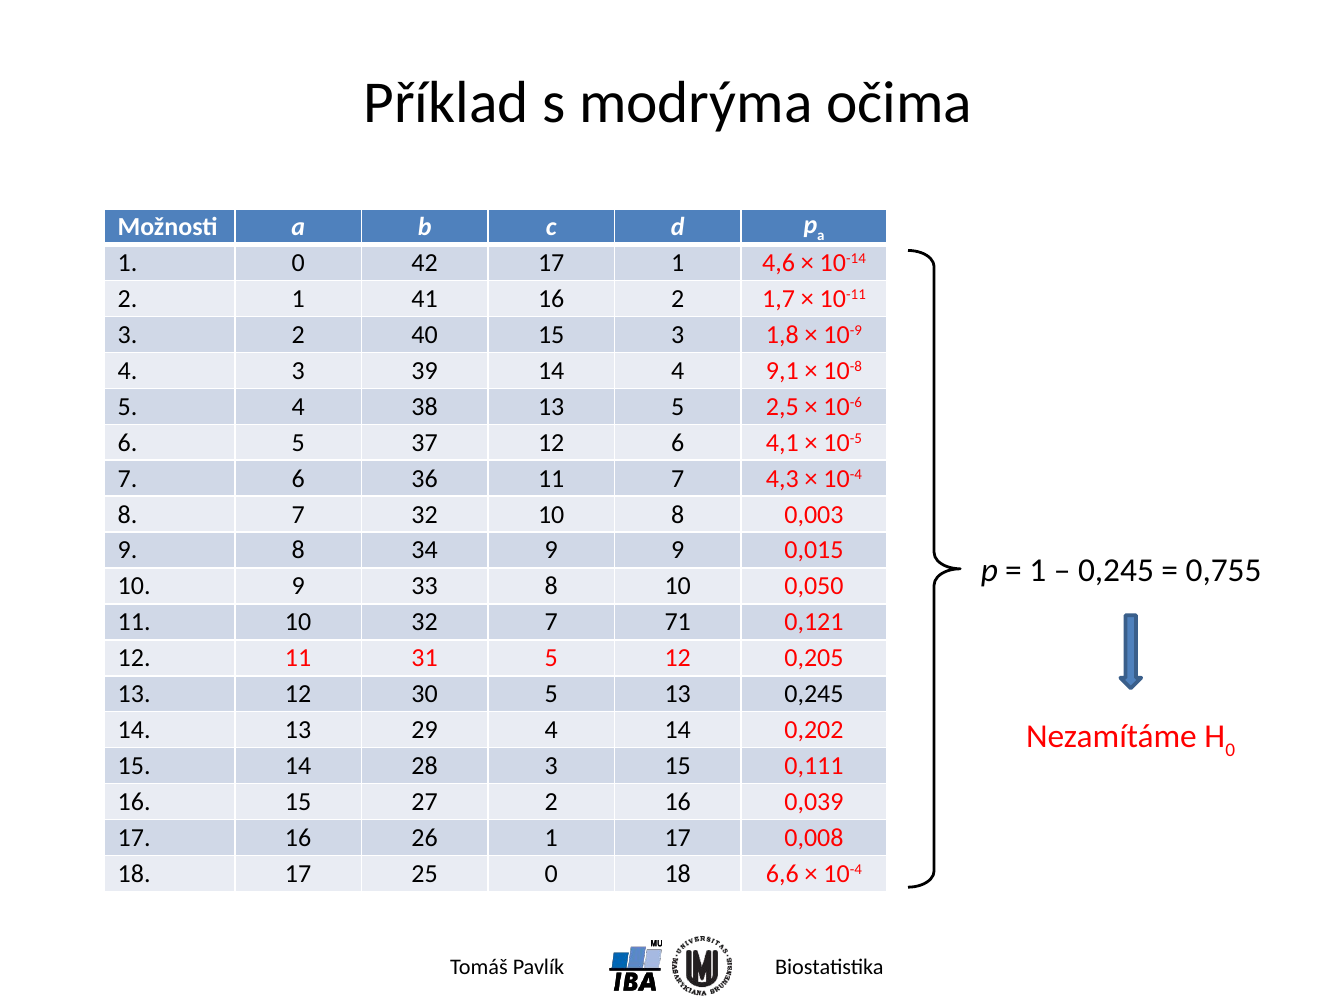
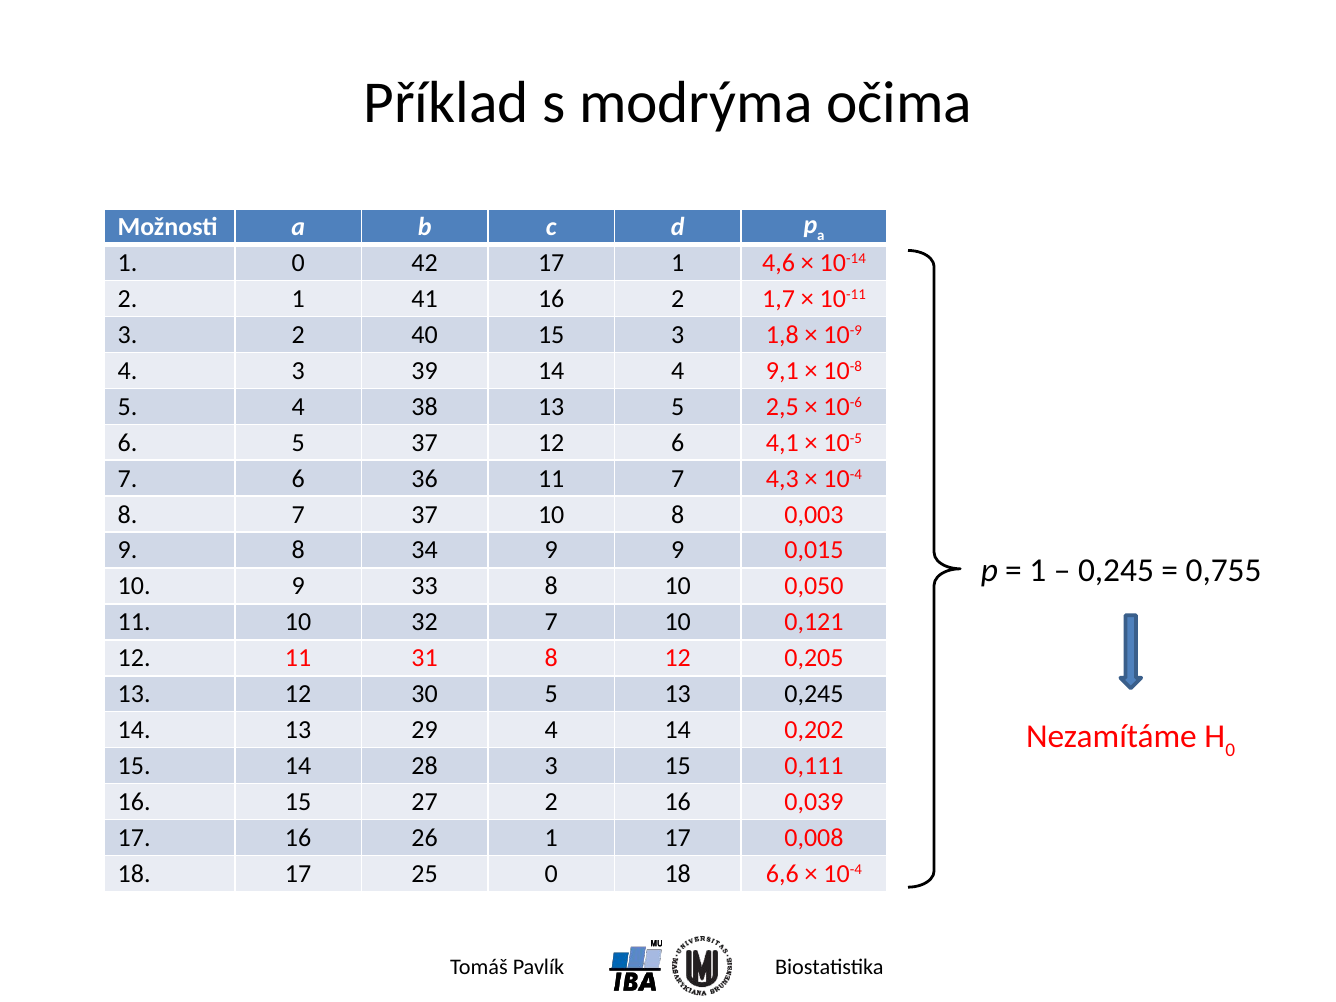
7 32: 32 -> 37
7 71: 71 -> 10
31 5: 5 -> 8
